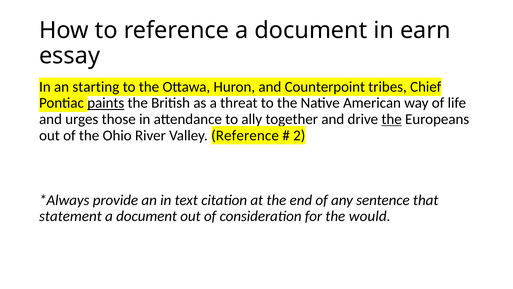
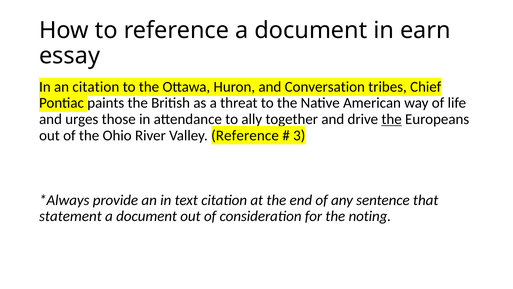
starting at (96, 87): starting -> citation
Counterpoint: Counterpoint -> Conversation
paints underline: present -> none
2: 2 -> 3
would: would -> noting
